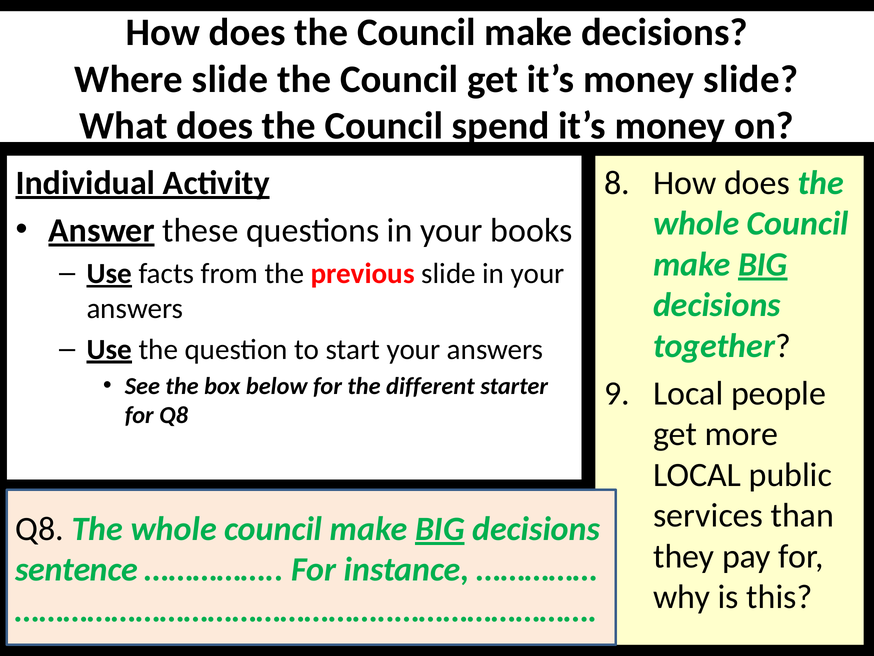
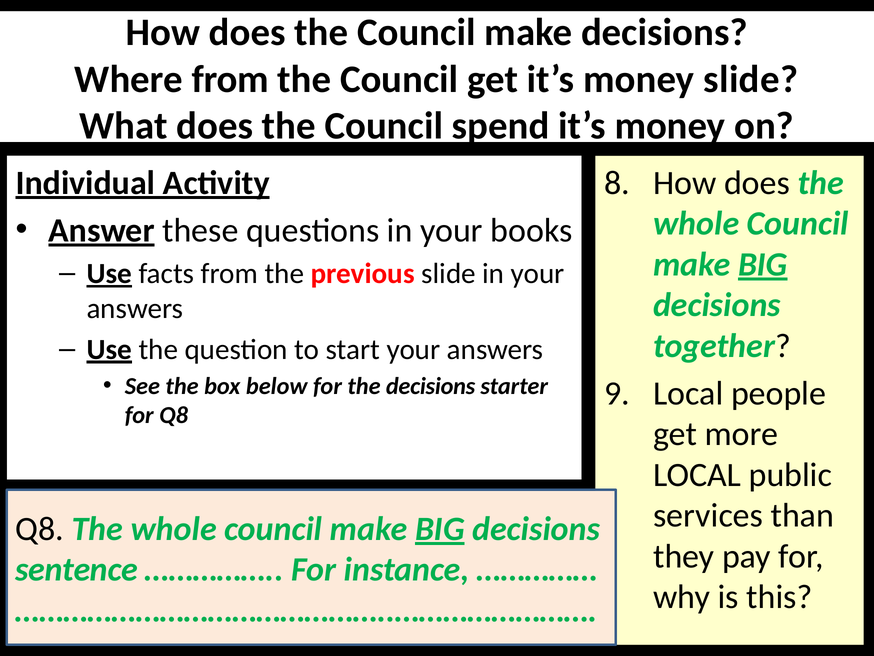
Where slide: slide -> from
the different: different -> decisions
